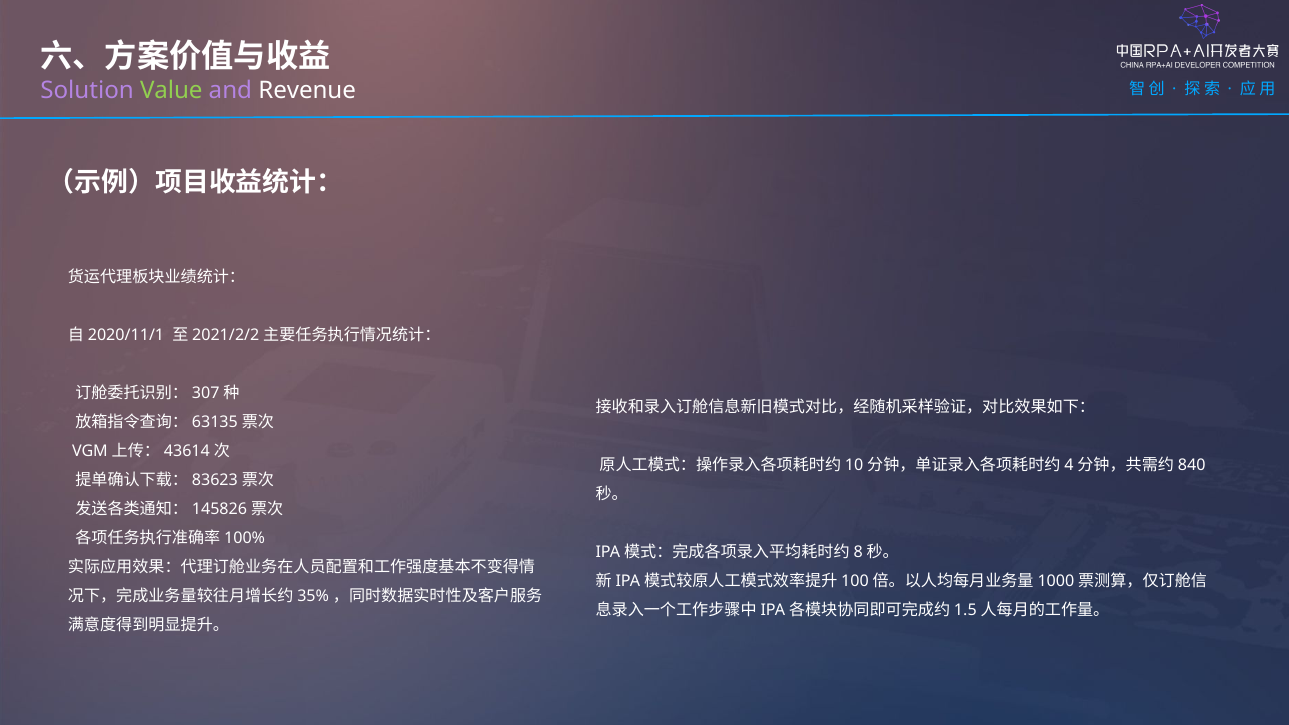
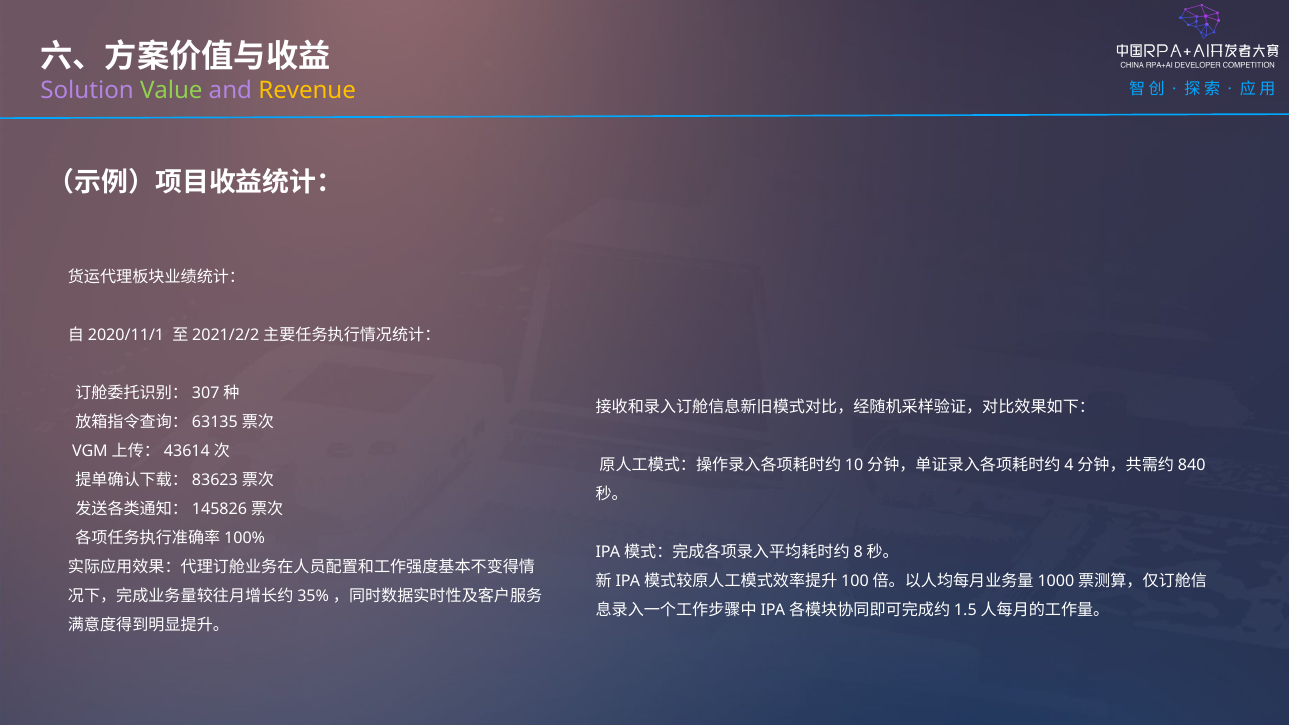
Revenue colour: white -> yellow
